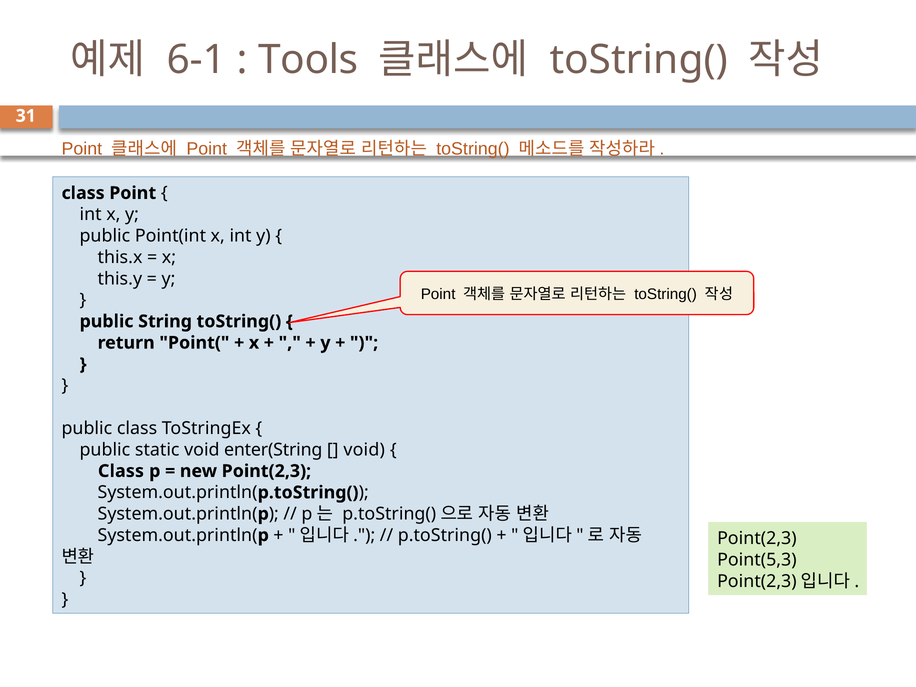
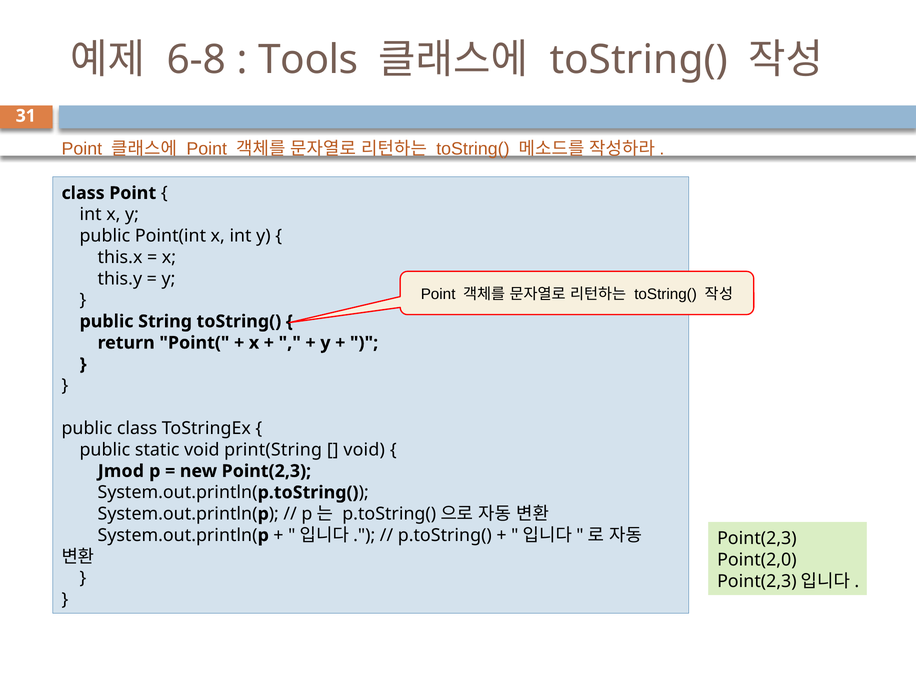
6-1: 6-1 -> 6-8
enter(String: enter(String -> print(String
Class at (121, 471): Class -> Jmod
Point(5,3: Point(5,3 -> Point(2,0
